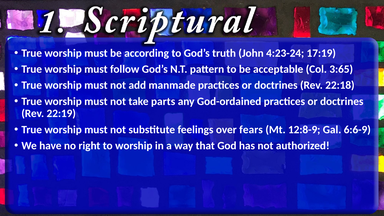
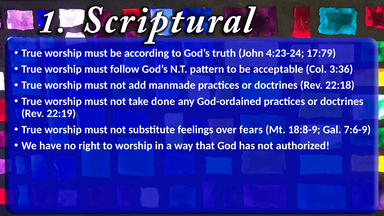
17:19: 17:19 -> 17:79
3:65: 3:65 -> 3:36
parts: parts -> done
12:8-9: 12:8-9 -> 18:8-9
6:6-9: 6:6-9 -> 7:6-9
